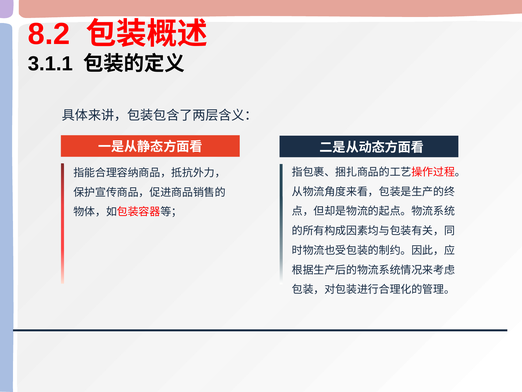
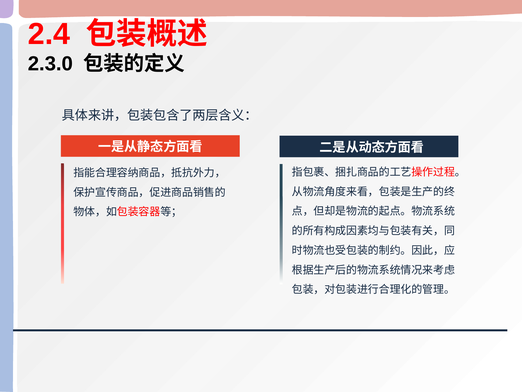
8.2: 8.2 -> 2.4
3.1.1: 3.1.1 -> 2.3.0
